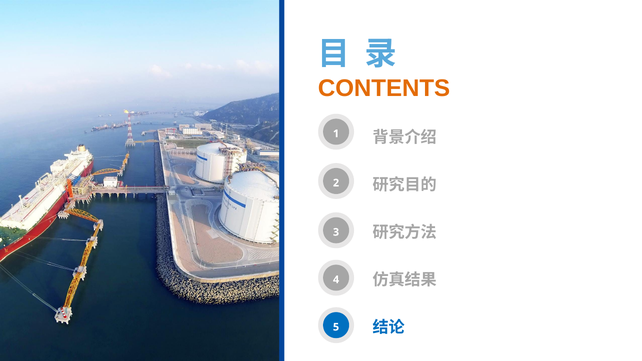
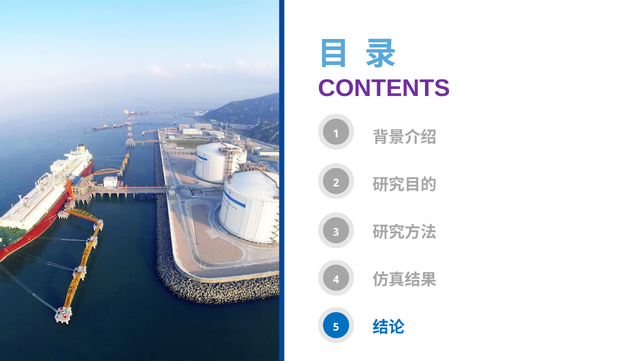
CONTENTS colour: orange -> purple
